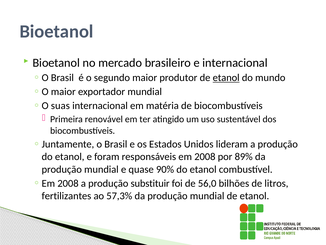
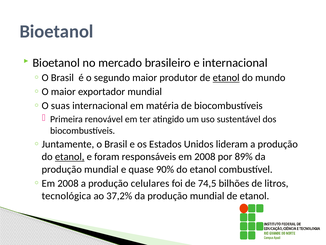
etanol at (70, 156) underline: none -> present
substituir: substituir -> celulares
56,0: 56,0 -> 74,5
fertilizantes: fertilizantes -> tecnológica
57,3%: 57,3% -> 37,2%
